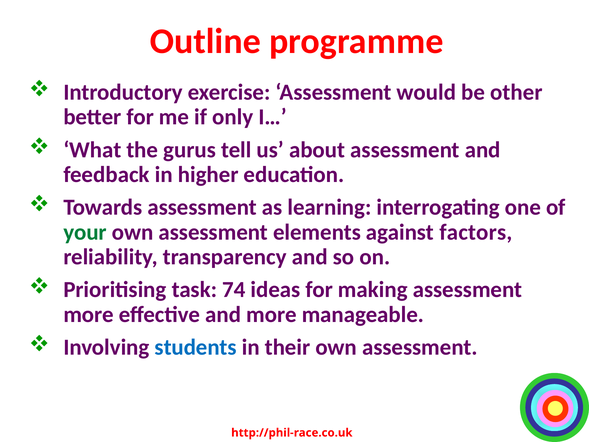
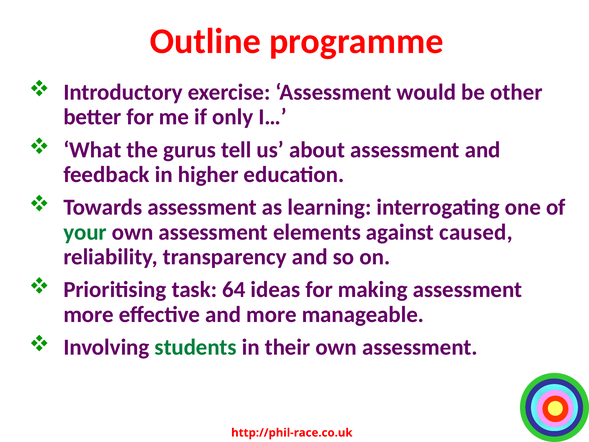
factors: factors -> caused
74: 74 -> 64
students colour: blue -> green
